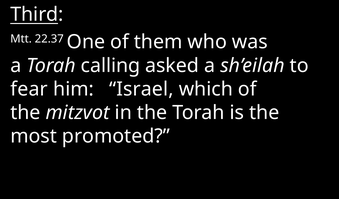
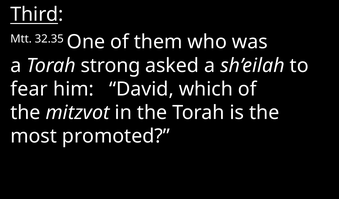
22.37: 22.37 -> 32.35
calling: calling -> strong
Israel: Israel -> David
